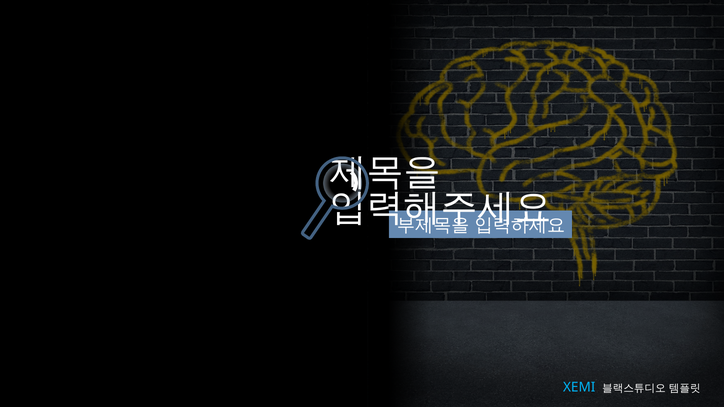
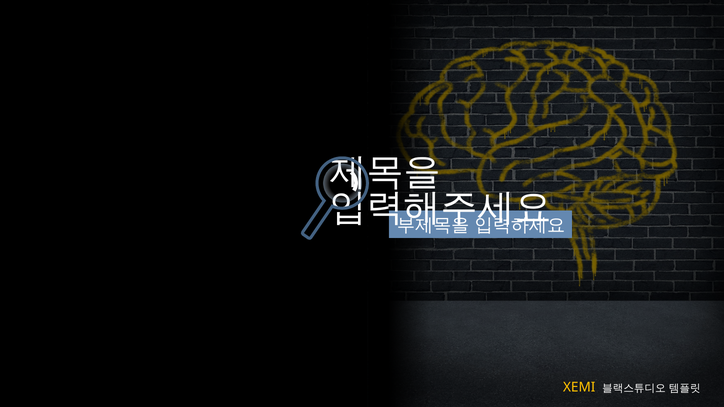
XEMI colour: light blue -> yellow
